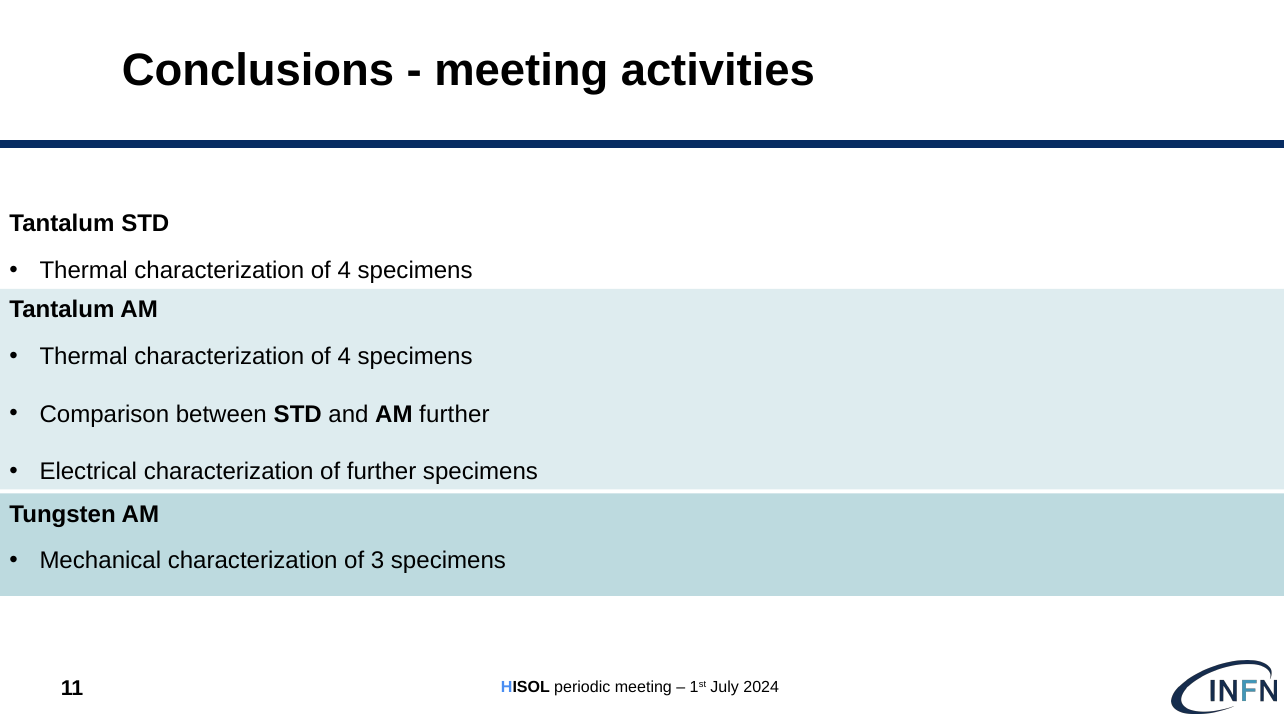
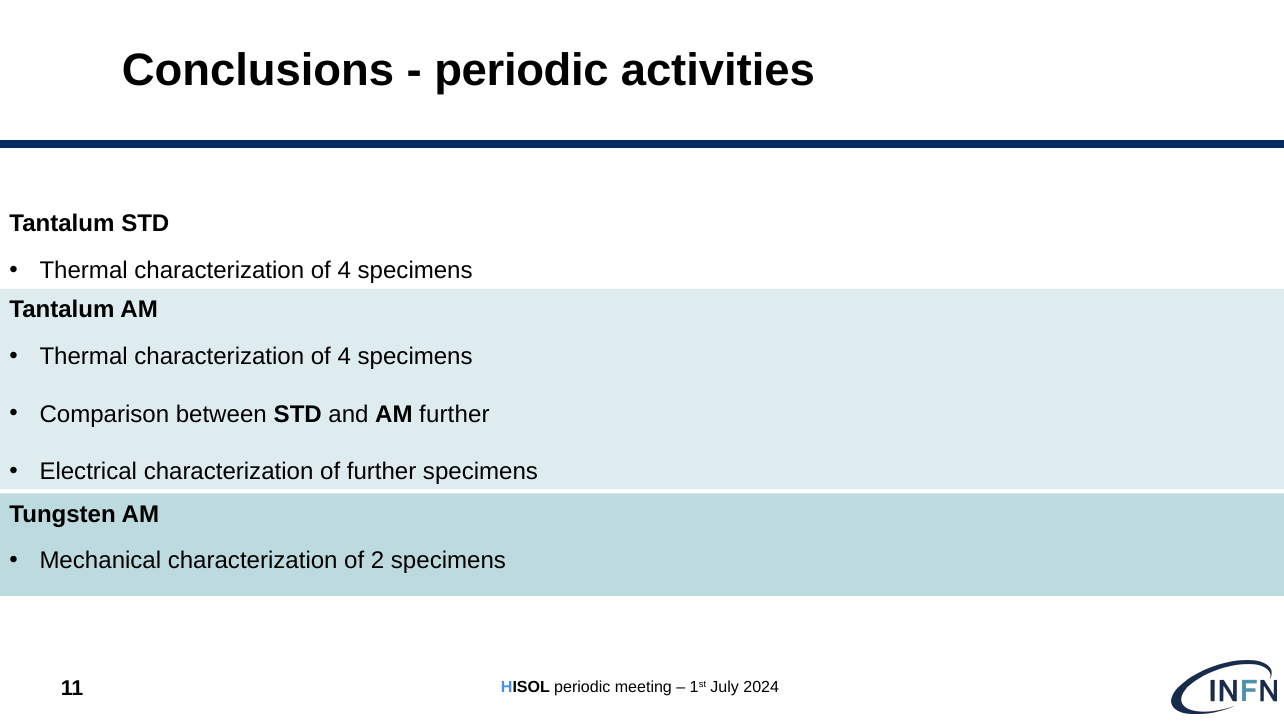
meeting at (521, 71): meeting -> periodic
3: 3 -> 2
